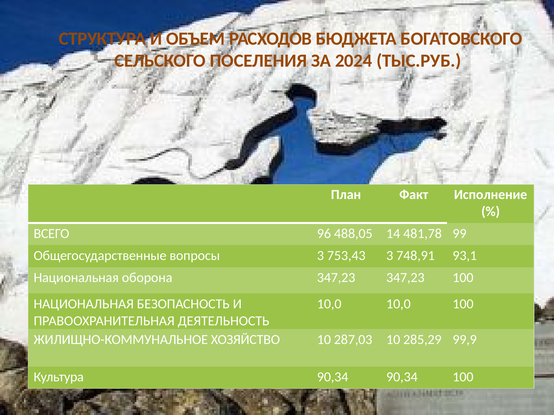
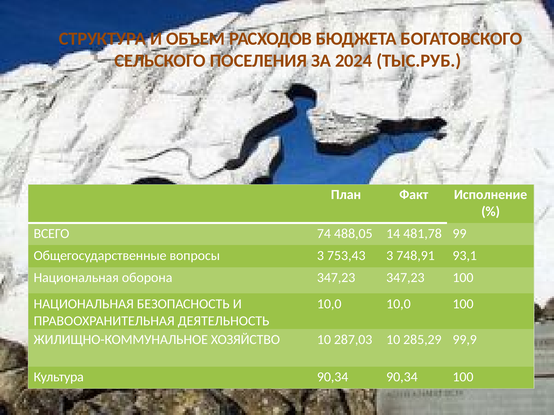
96: 96 -> 74
